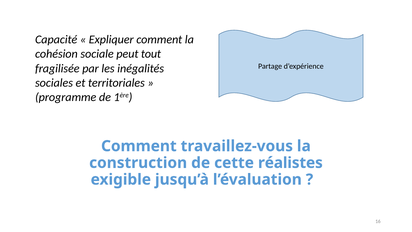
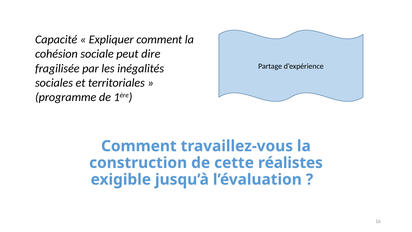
tout: tout -> dire
